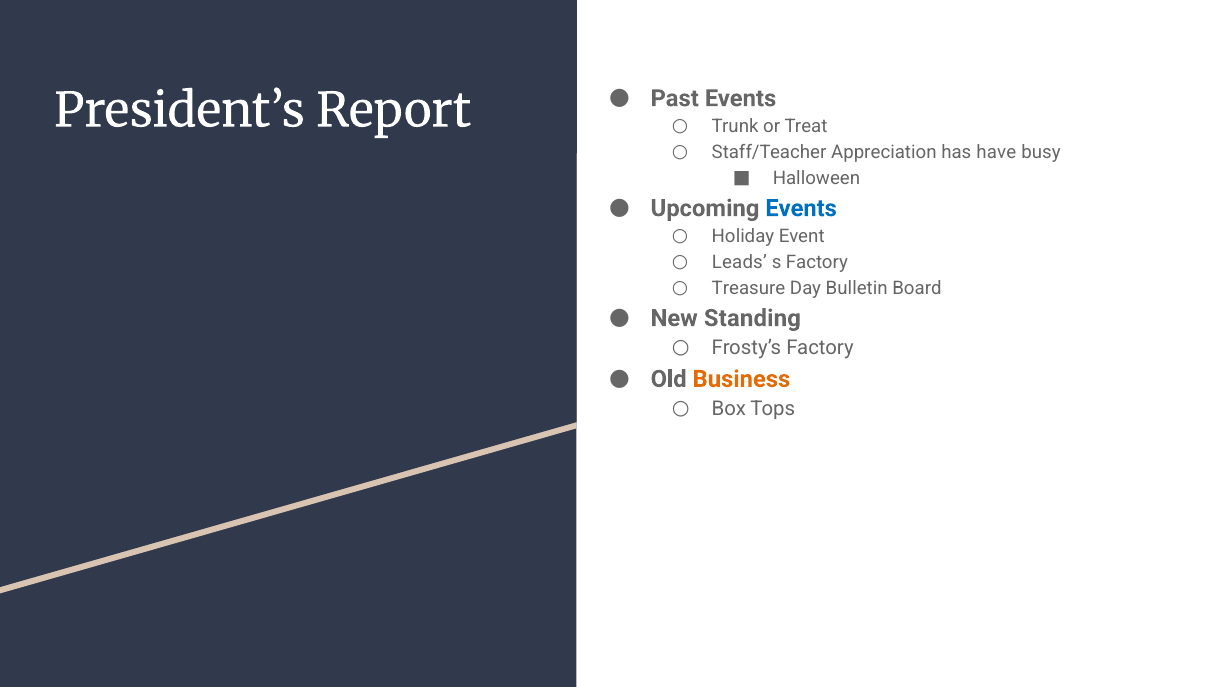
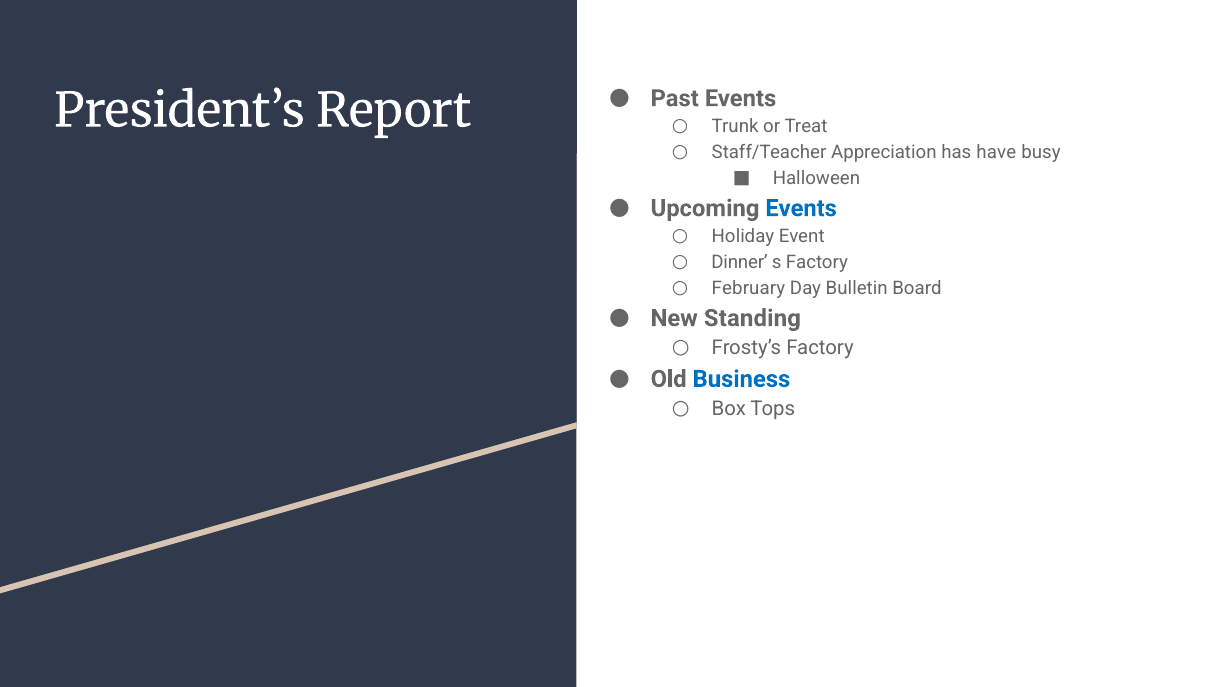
Leads: Leads -> Dinner
Treasure: Treasure -> February
Business colour: orange -> blue
